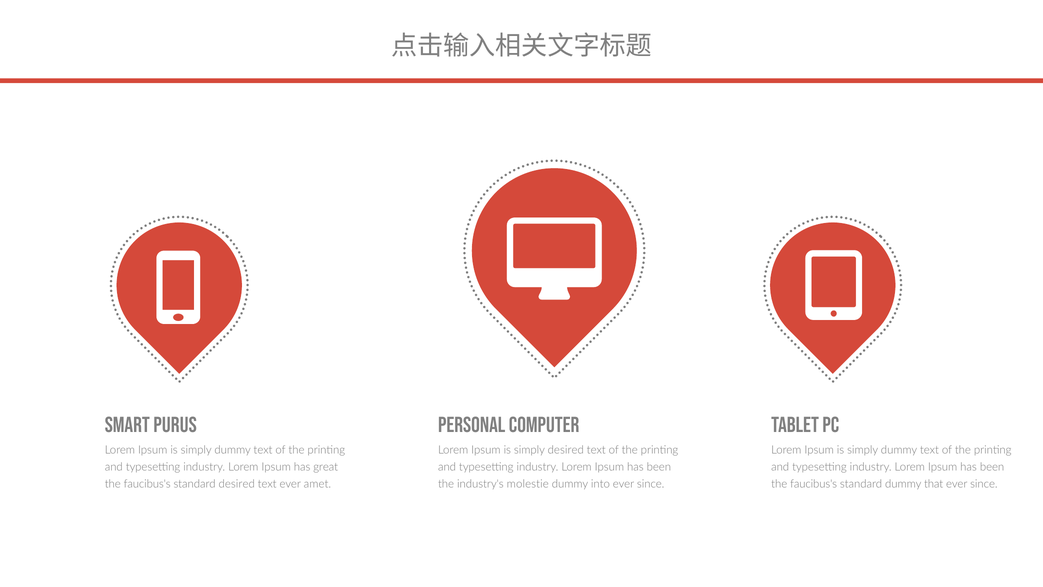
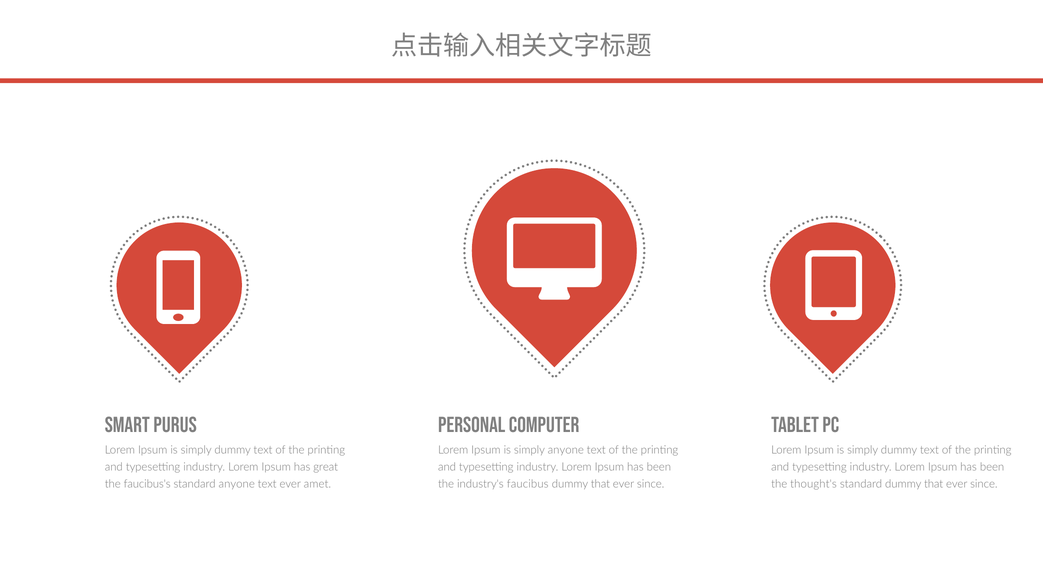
simply desired: desired -> anyone
standard desired: desired -> anyone
molestie: molestie -> faucibus
into at (600, 484): into -> that
faucibus's at (814, 484): faucibus's -> thought's
